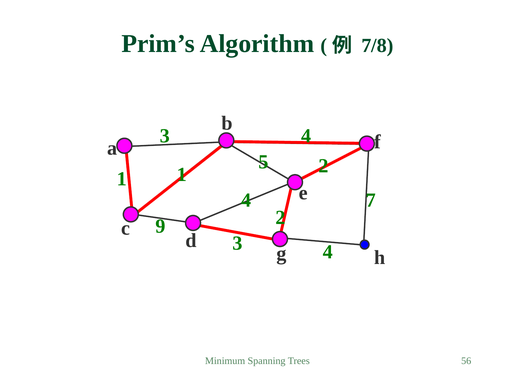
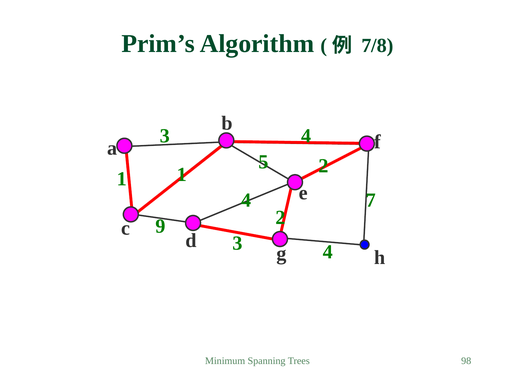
56: 56 -> 98
